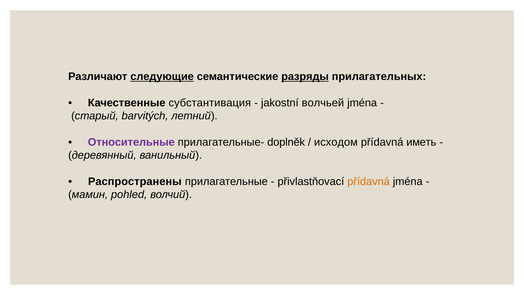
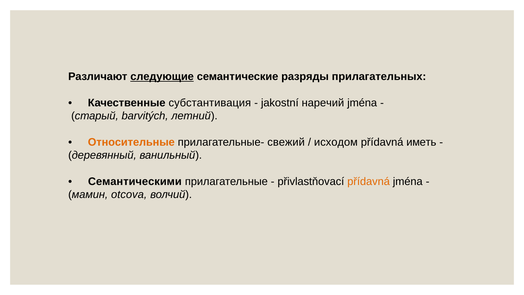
разряды underline: present -> none
волчьей: волчьей -> наречий
Относительные colour: purple -> orange
doplněk: doplněk -> свежий
Распространены: Распространены -> Семантическими
pohled: pohled -> otcova
